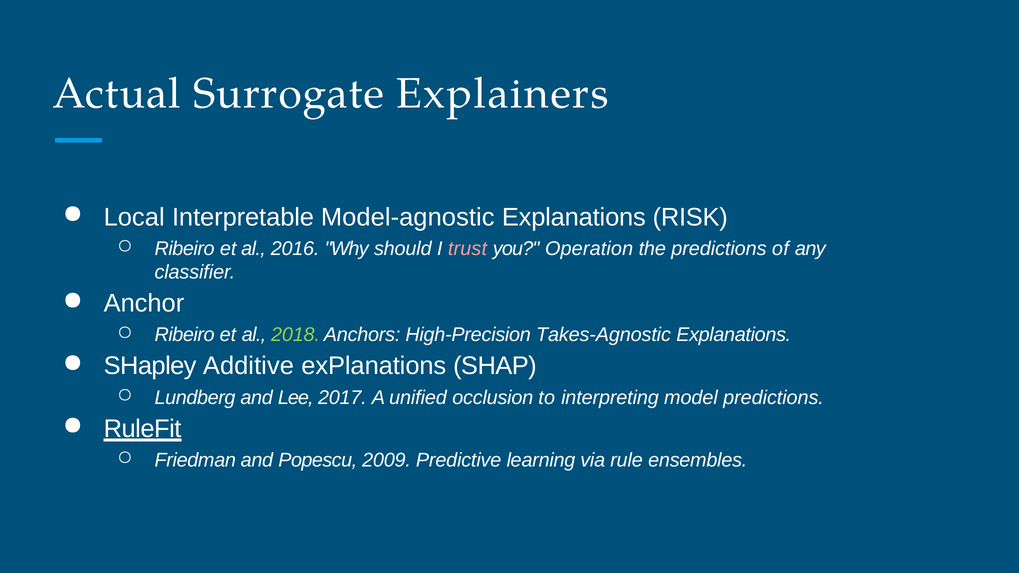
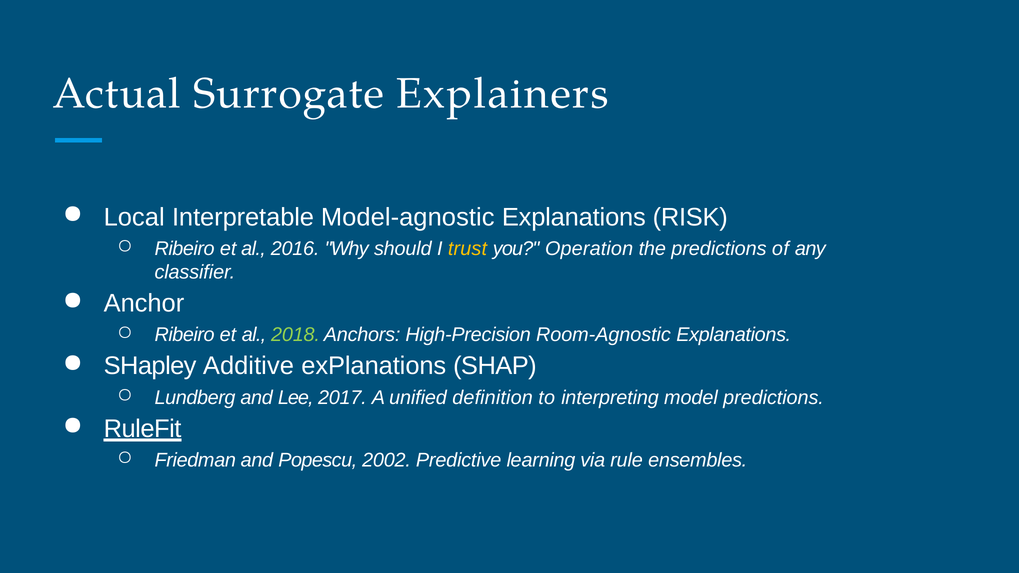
trust colour: pink -> yellow
Takes-Agnostic: Takes-Agnostic -> Room-Agnostic
occlusion: occlusion -> deﬁnition
2009: 2009 -> 2002
